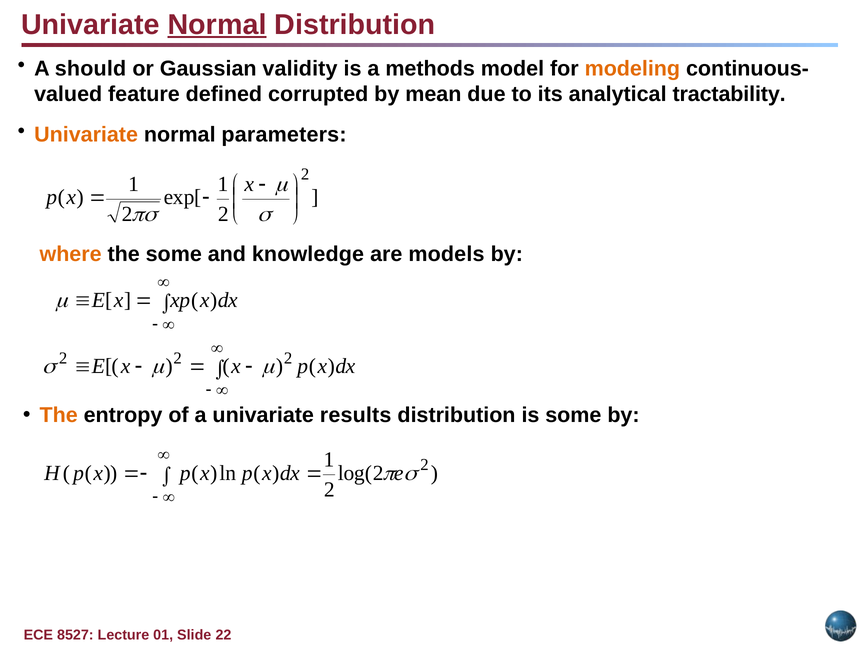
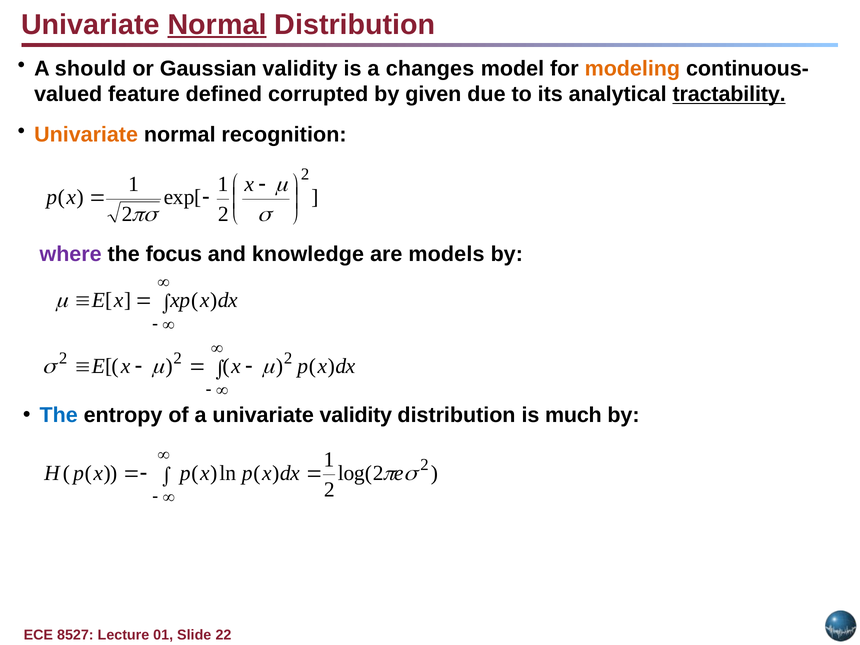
methods: methods -> changes
mean: mean -> given
tractability underline: none -> present
parameters: parameters -> recognition
where colour: orange -> purple
the some: some -> focus
The at (59, 415) colour: orange -> blue
univariate results: results -> validity
is some: some -> much
